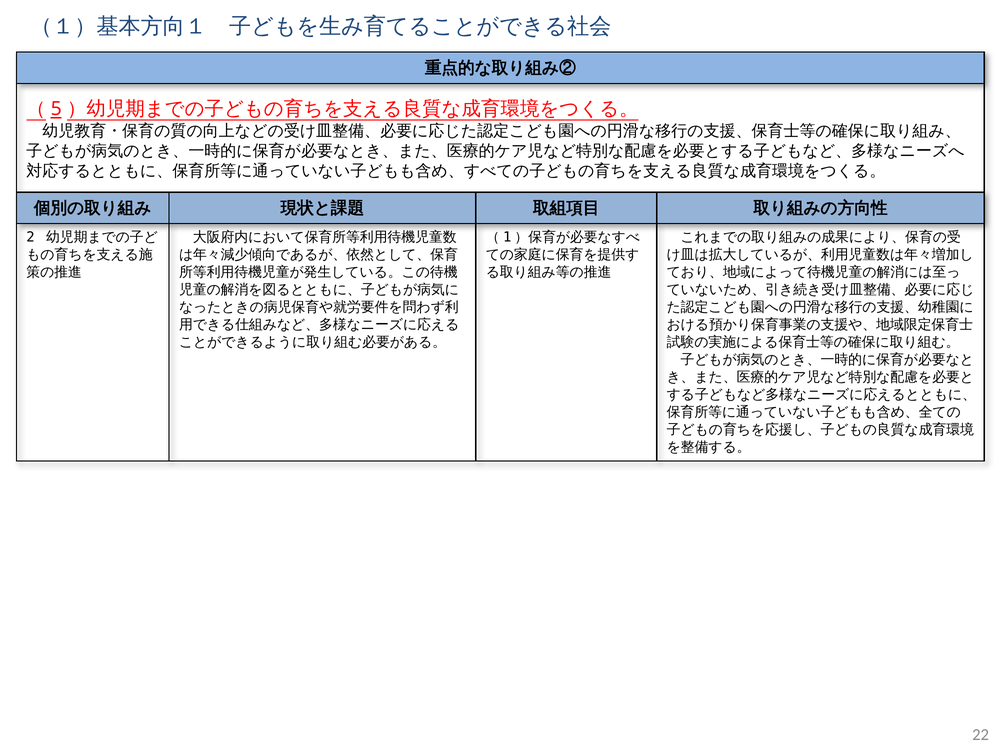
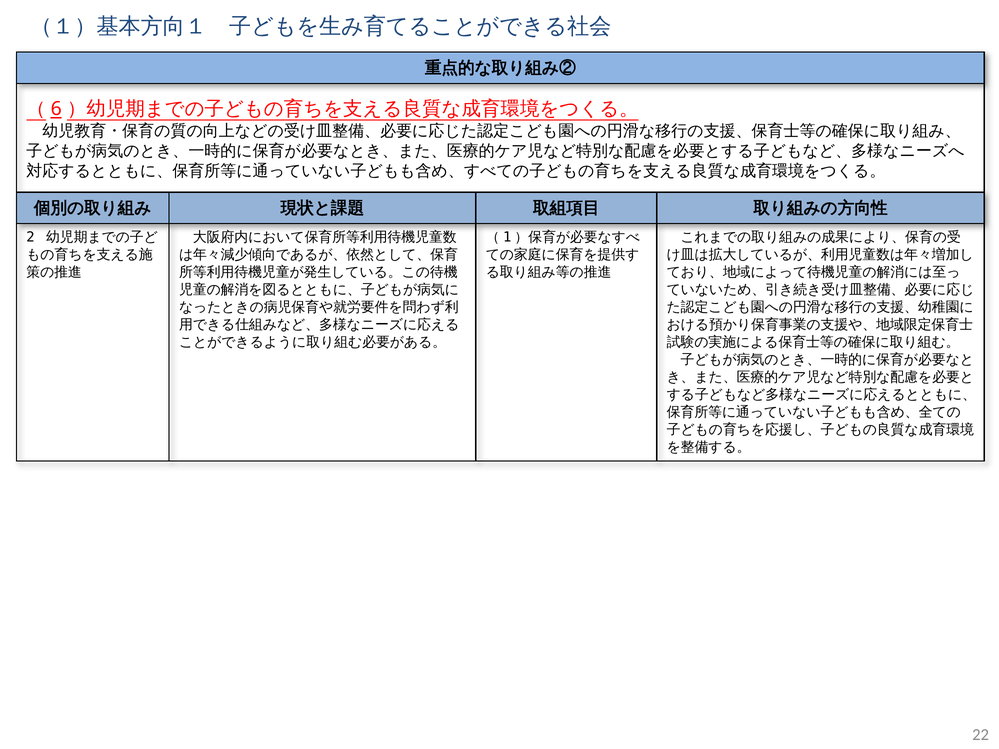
5: 5 -> 6
